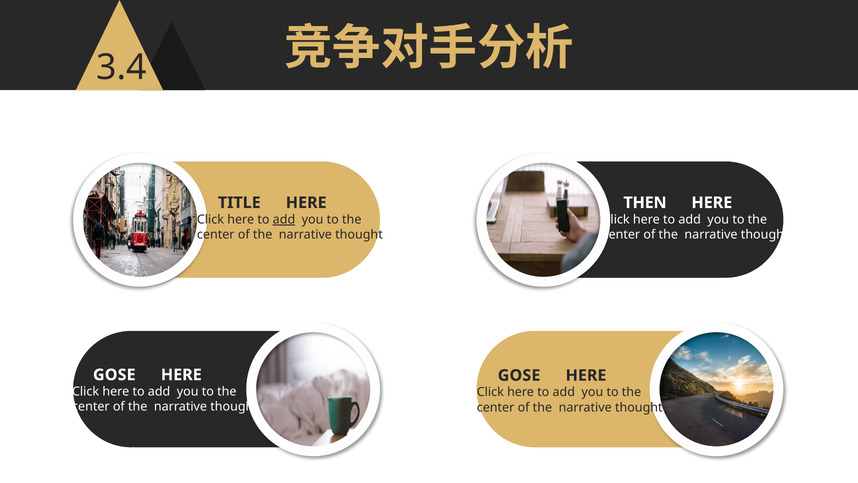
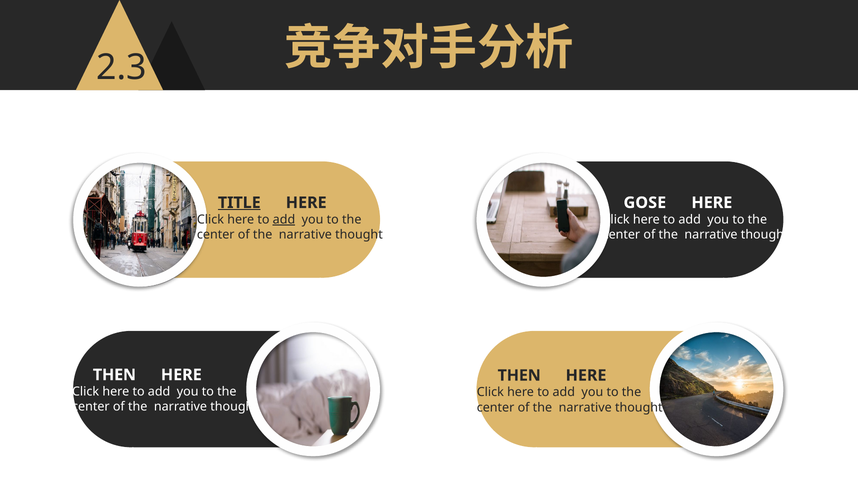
3.4: 3.4 -> 2.3
TITLE underline: none -> present
THEN: THEN -> GOSE
GOSE at (114, 375): GOSE -> THEN
GOSE at (519, 375): GOSE -> THEN
